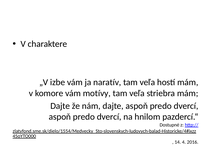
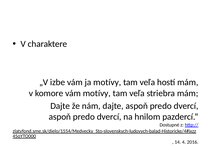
ja naratív: naratív -> motívy
